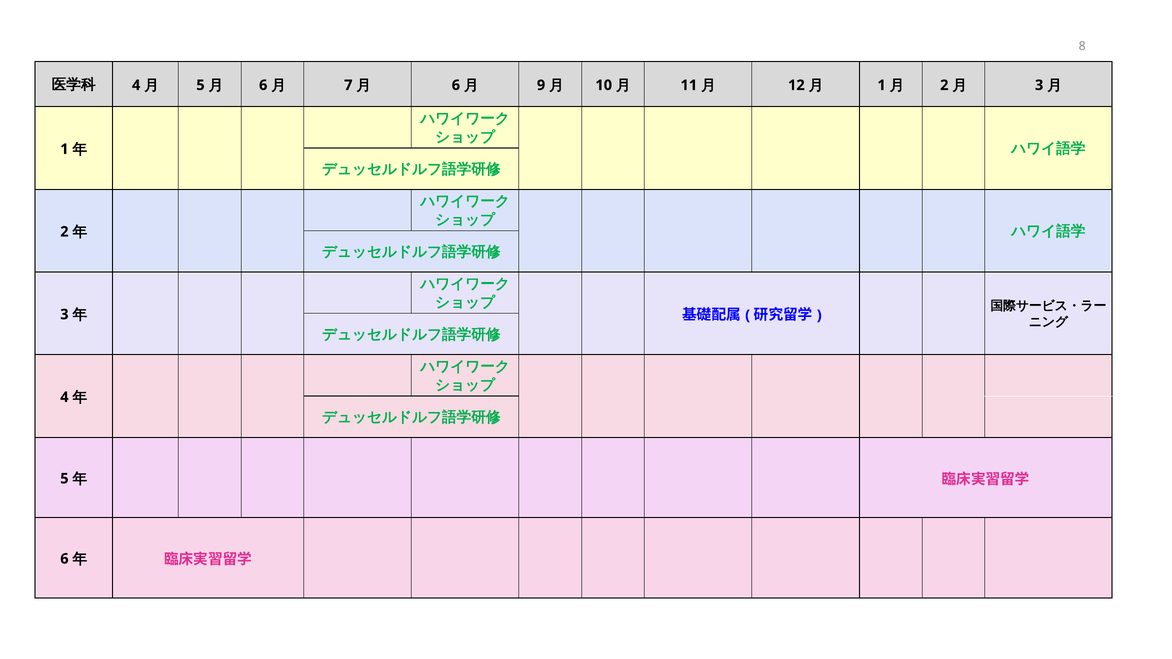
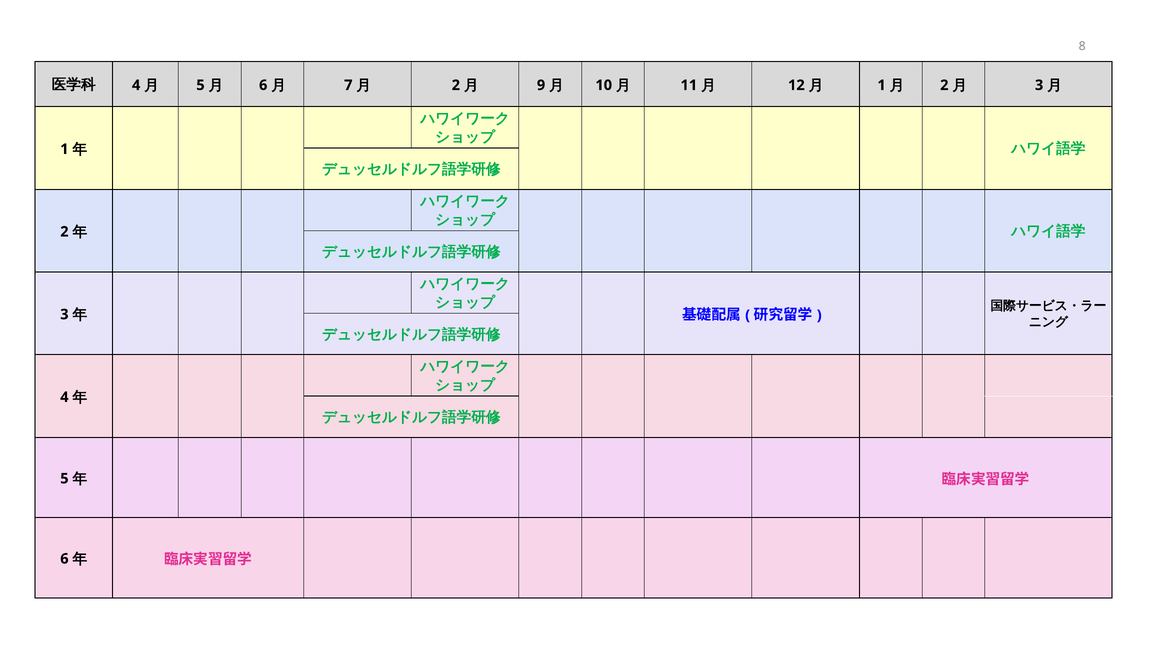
6 at (456, 85): 6 -> 2
